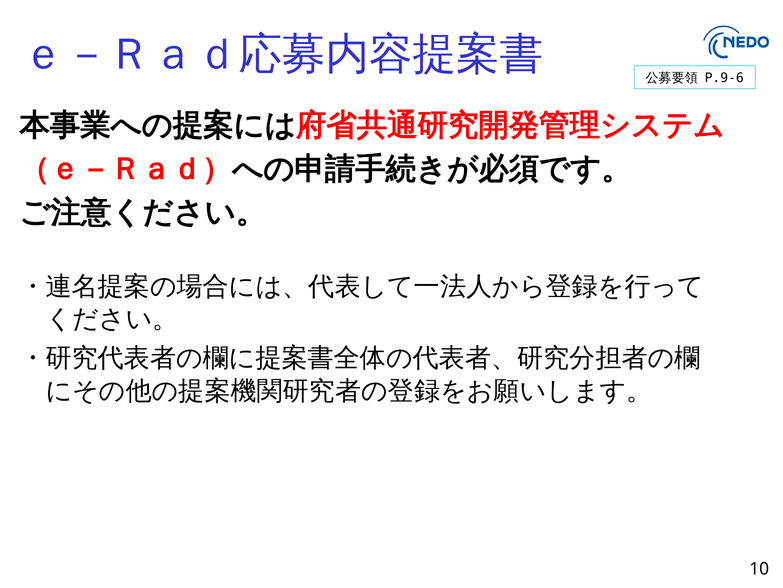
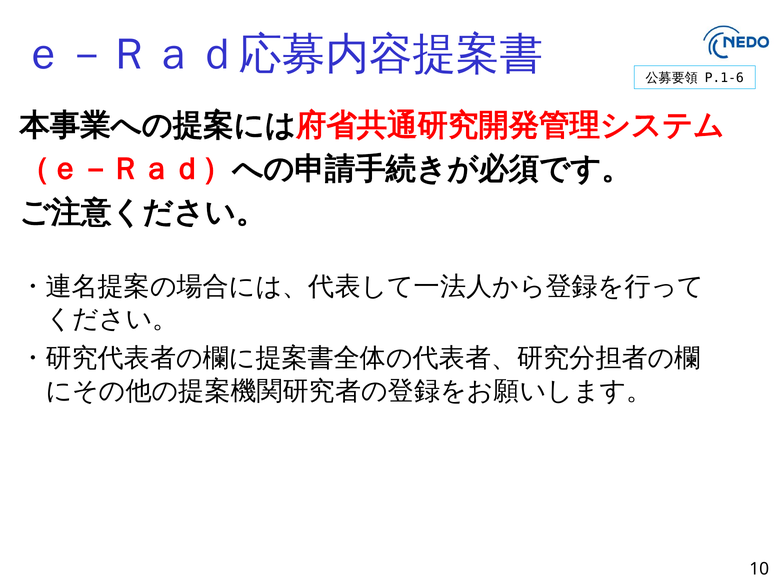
P.9-6: P.9-6 -> P.1-6
